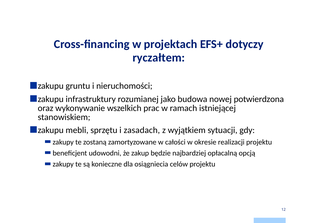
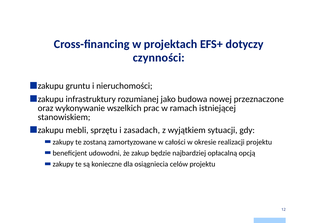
ryczałtem: ryczałtem -> czynności
potwierdzona: potwierdzona -> przeznaczone
